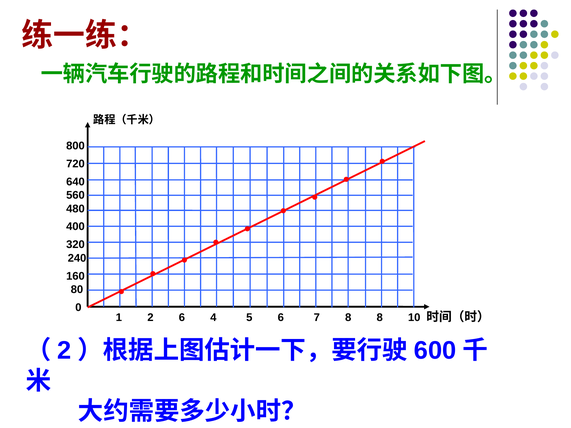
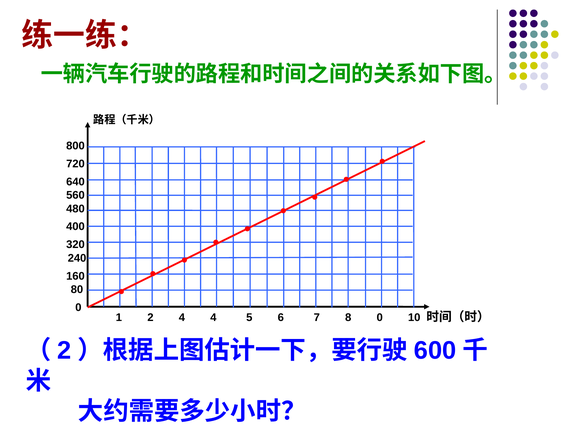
2 6: 6 -> 4
8 8: 8 -> 0
